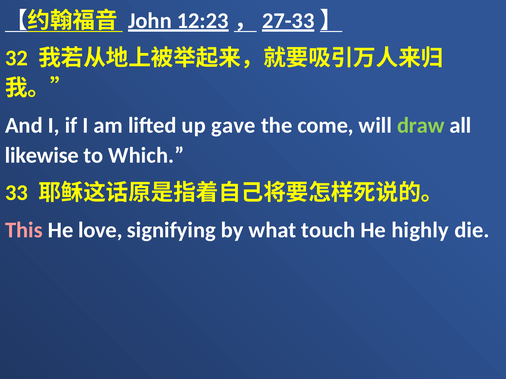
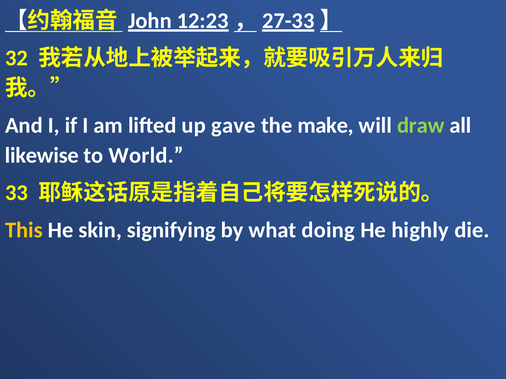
come: come -> make
Which: Which -> World
This colour: pink -> yellow
love: love -> skin
touch: touch -> doing
